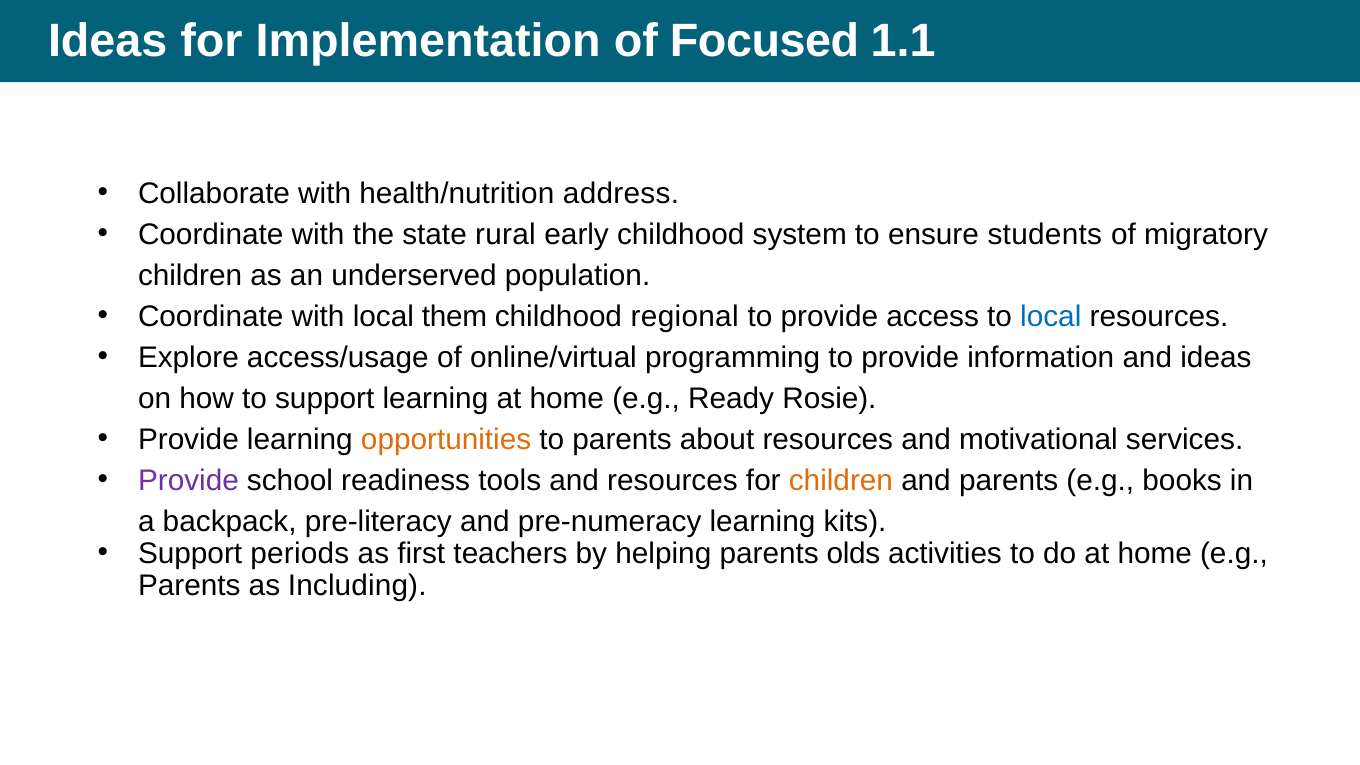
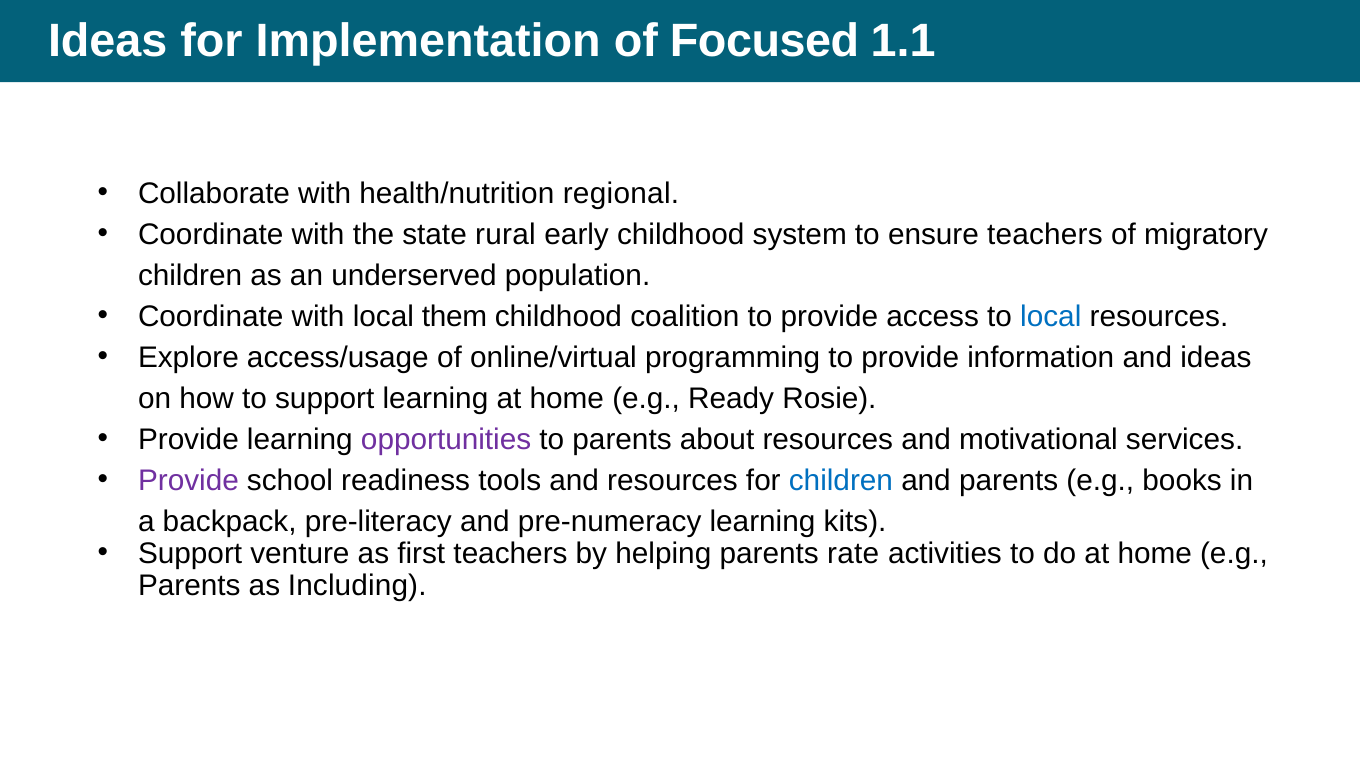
address: address -> regional
ensure students: students -> teachers
regional: regional -> coalition
opportunities colour: orange -> purple
children at (841, 481) colour: orange -> blue
periods: periods -> venture
olds: olds -> rate
